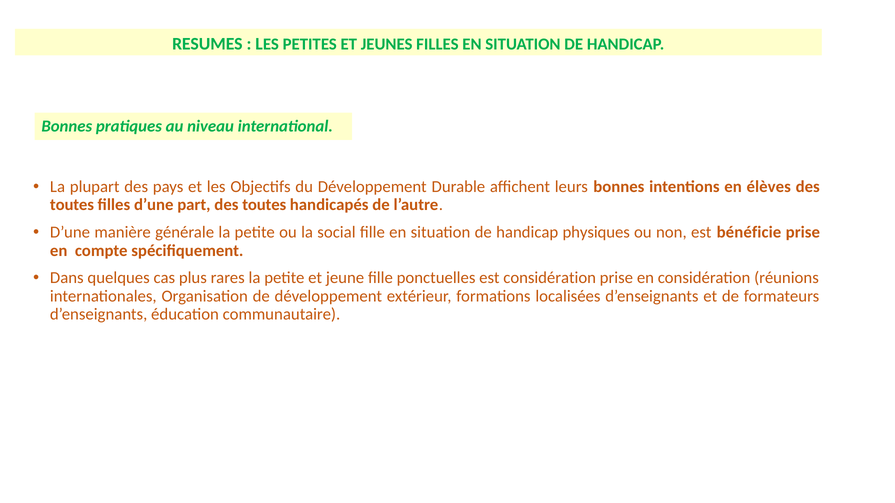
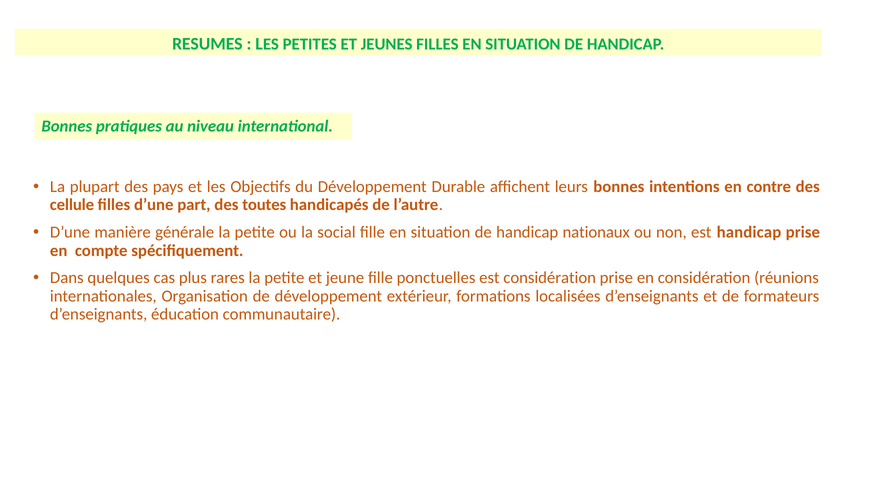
élèves: élèves -> contre
toutes at (72, 205): toutes -> cellule
physiques: physiques -> nationaux
est bénéficie: bénéficie -> handicap
